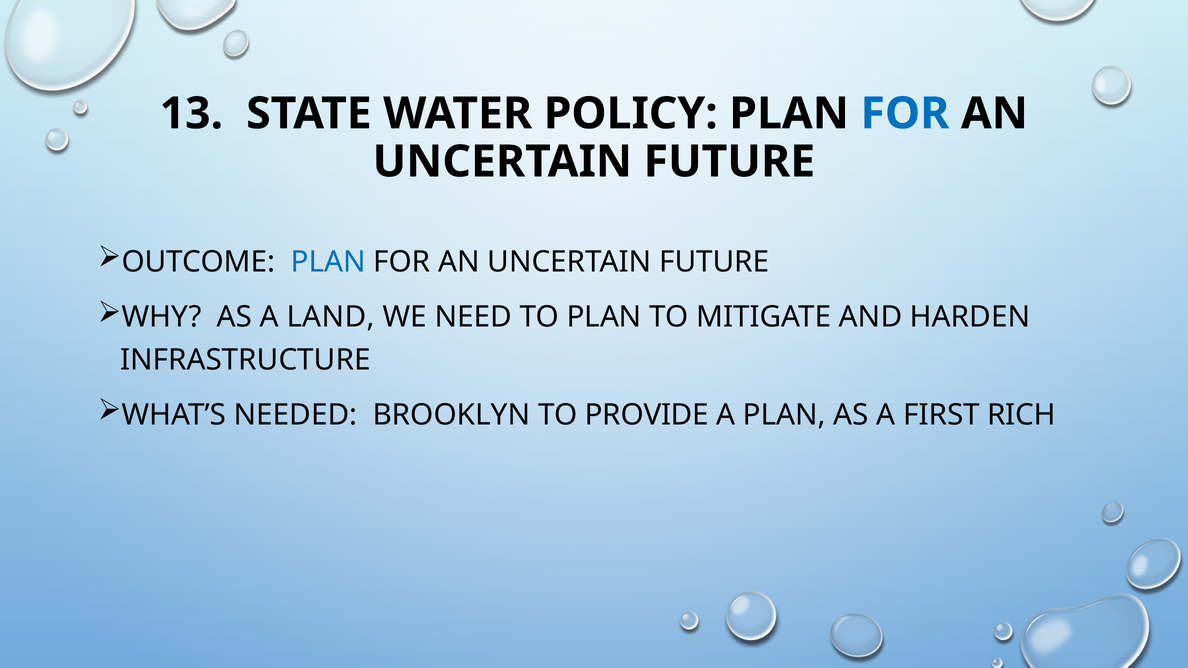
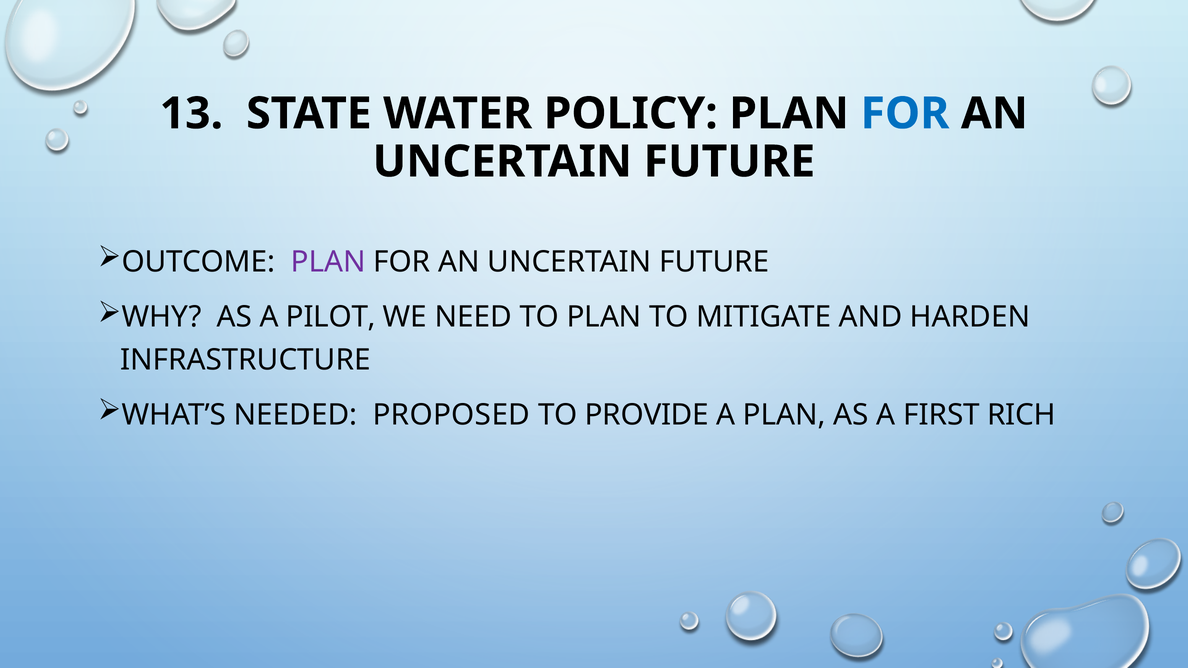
PLAN at (328, 262) colour: blue -> purple
LAND: LAND -> PILOT
BROOKLYN: BROOKLYN -> PROPOSED
